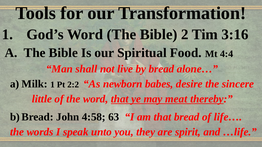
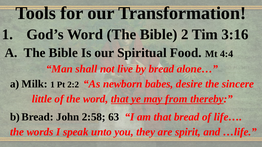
meat: meat -> from
4:58: 4:58 -> 2:58
